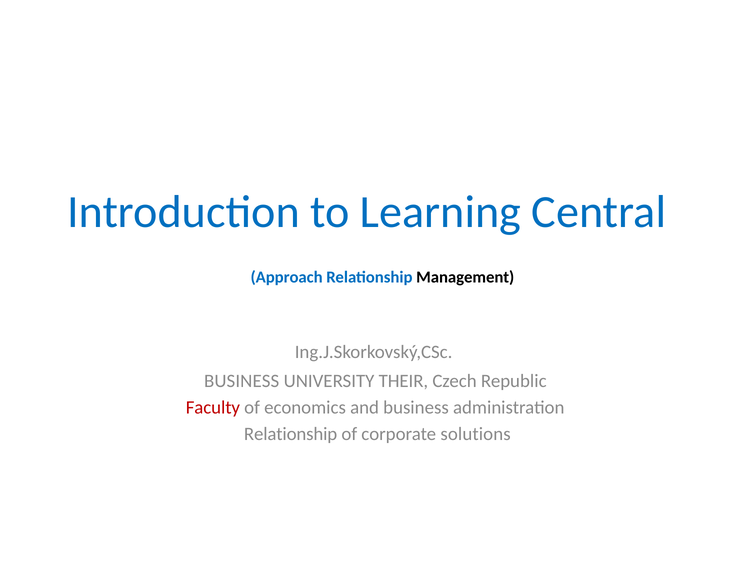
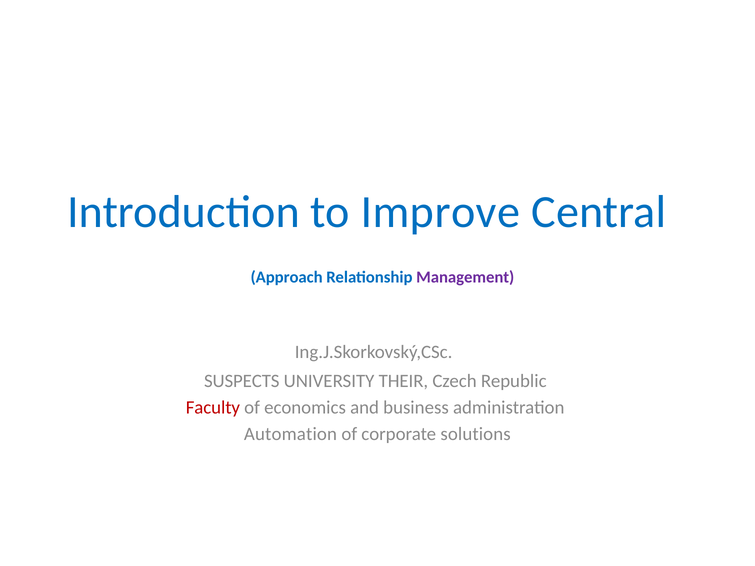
Learning: Learning -> Improve
Management colour: black -> purple
BUSINESS at (242, 381): BUSINESS -> SUSPECTS
Relationship at (291, 434): Relationship -> Automation
